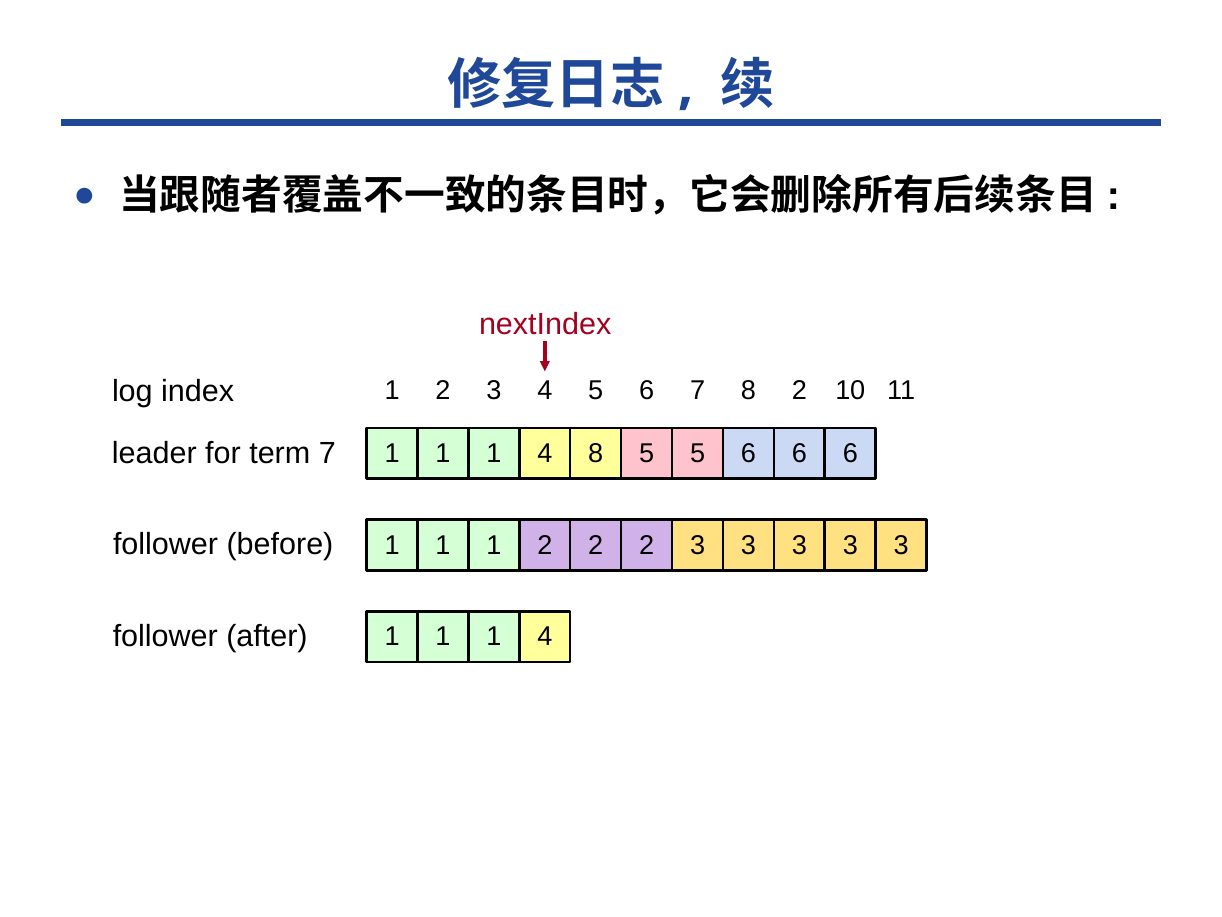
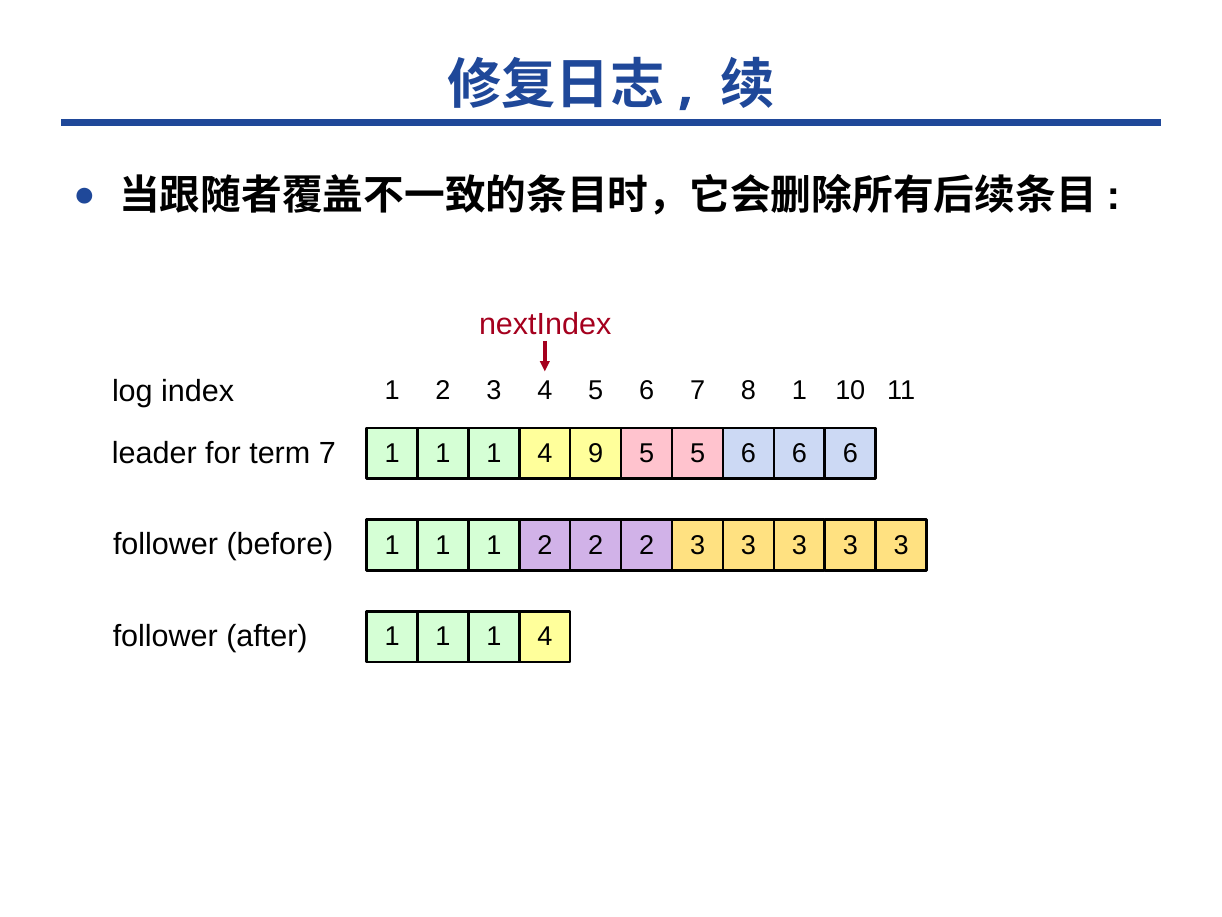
8 2: 2 -> 1
1 8: 8 -> 9
